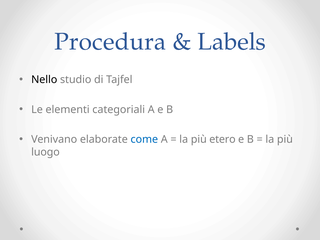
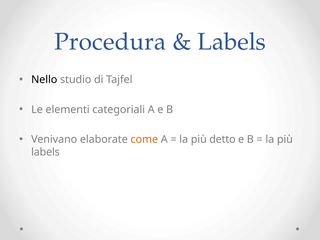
come colour: blue -> orange
etero: etero -> detto
luogo at (45, 152): luogo -> labels
